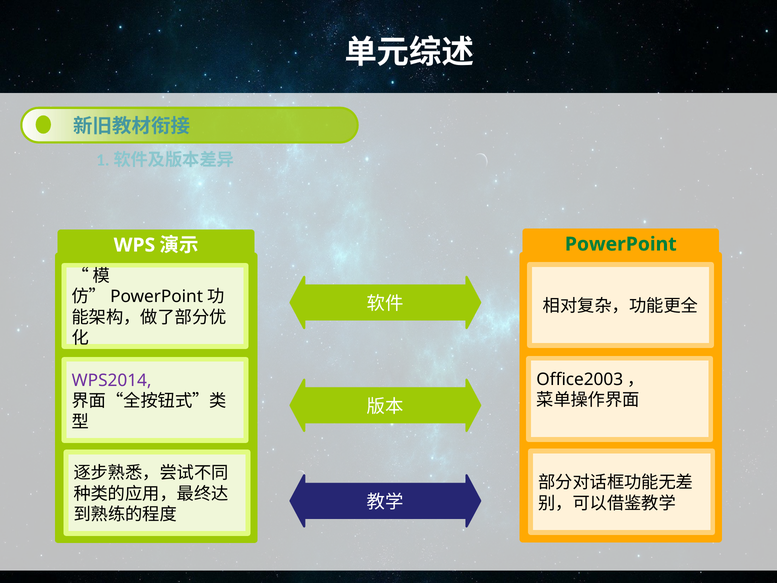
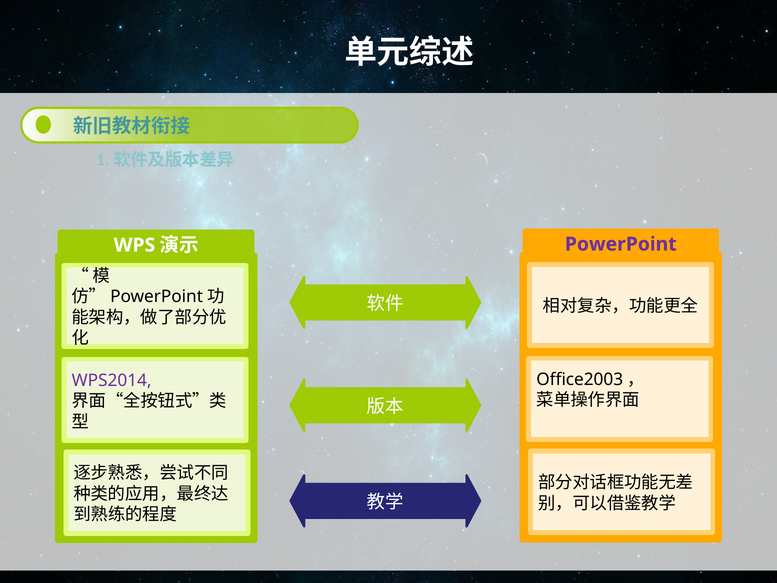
PowerPoint colour: green -> purple
